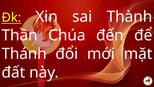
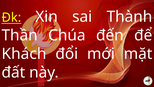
Thánh: Thánh -> Khách
